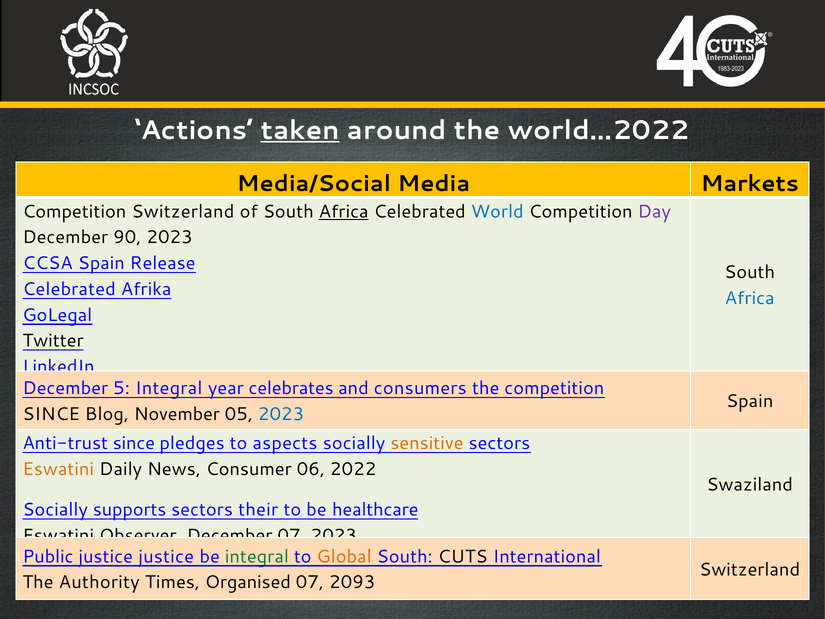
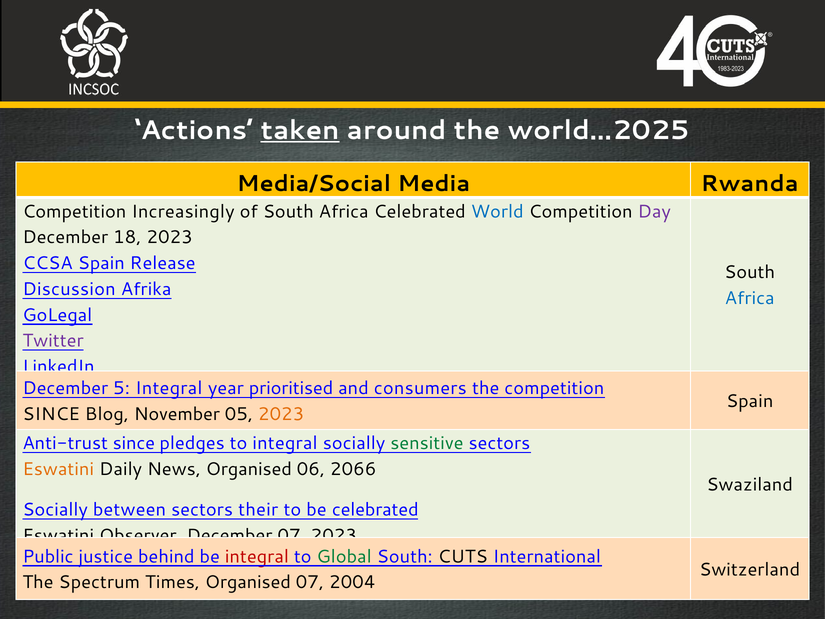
world…2022: world…2022 -> world…2025
Markets: Markets -> Rwanda
Competition Switzerland: Switzerland -> Increasingly
Africa at (344, 211) underline: present -> none
90: 90 -> 18
Celebrated at (69, 289): Celebrated -> Discussion
Twitter colour: black -> purple
celebrates: celebrates -> prioritised
2023 at (281, 414) colour: blue -> orange
to aspects: aspects -> integral
sensitive colour: orange -> green
News Consumer: Consumer -> Organised
2022: 2022 -> 2066
supports: supports -> between
be healthcare: healthcare -> celebrated
justice justice: justice -> behind
integral at (257, 556) colour: green -> red
Global colour: orange -> green
Authority: Authority -> Spectrum
2093: 2093 -> 2004
